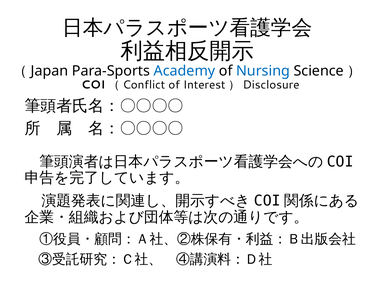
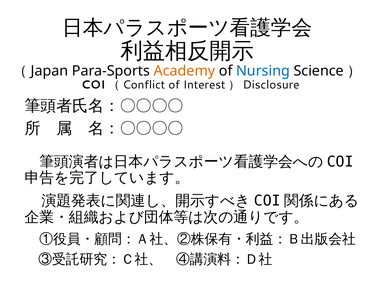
Academy colour: blue -> orange
